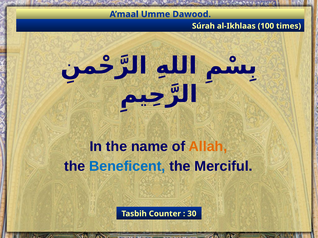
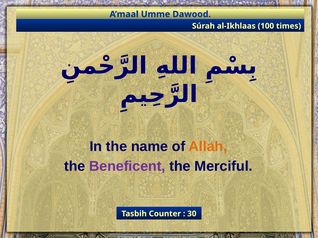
Beneficent colour: blue -> purple
